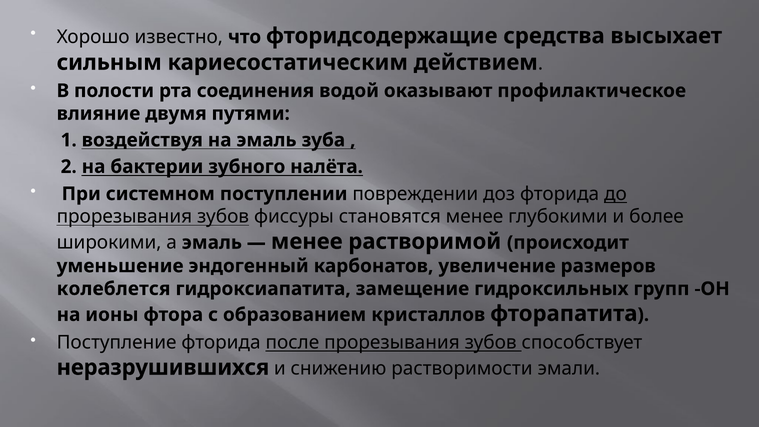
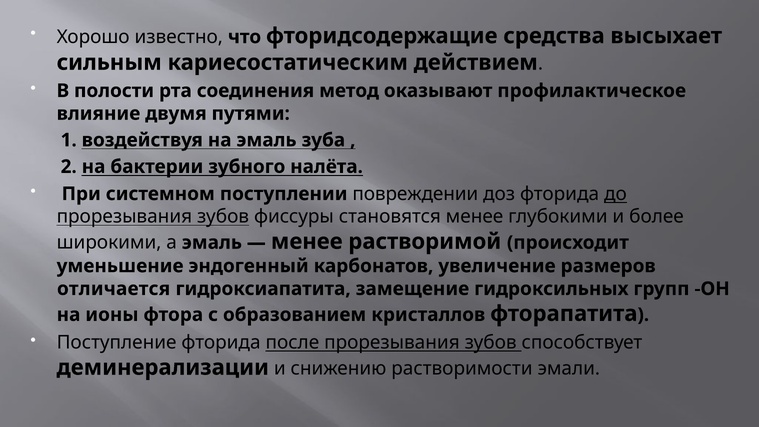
водой: водой -> метод
колеблется: колеблется -> отличается
неразрушившихся: неразрушившихся -> деминерализации
